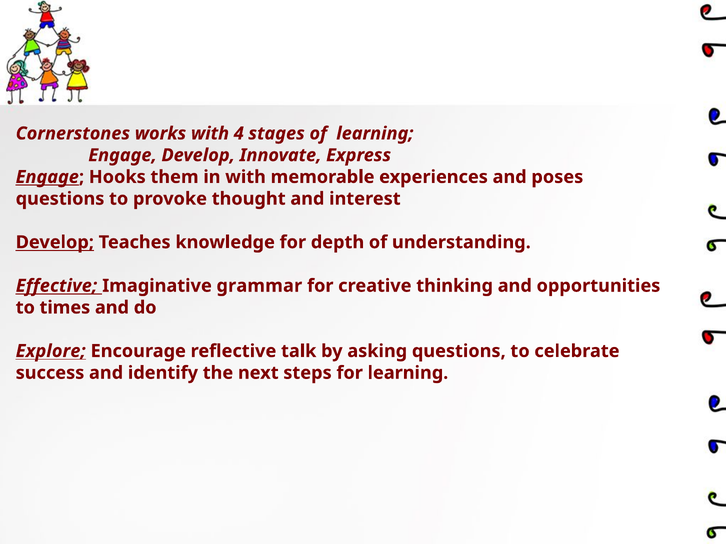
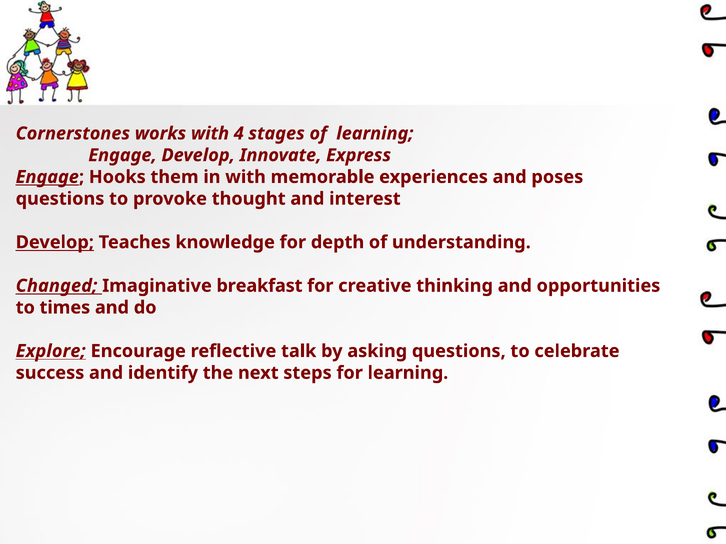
Effective: Effective -> Changed
grammar: grammar -> breakfast
